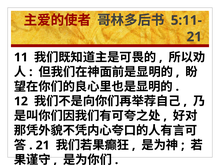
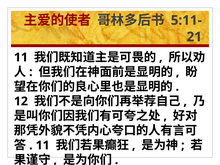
21 at (43, 145): 21 -> 11
